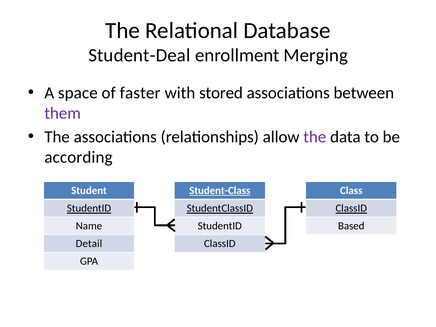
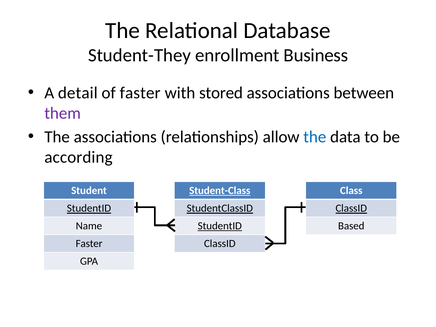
Student-Deal: Student-Deal -> Student-They
Merging: Merging -> Business
space: space -> detail
the at (315, 137) colour: purple -> blue
StudentID at (220, 226) underline: none -> present
Detail at (89, 244): Detail -> Faster
